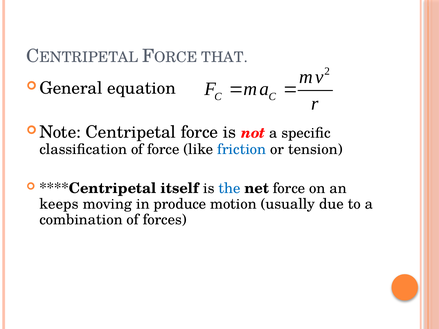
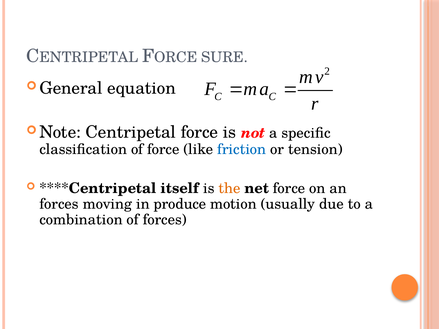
THAT: THAT -> SURE
the colour: blue -> orange
keeps at (59, 204): keeps -> forces
